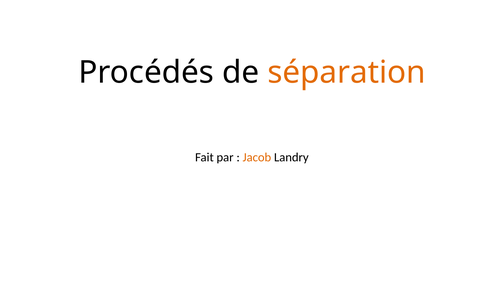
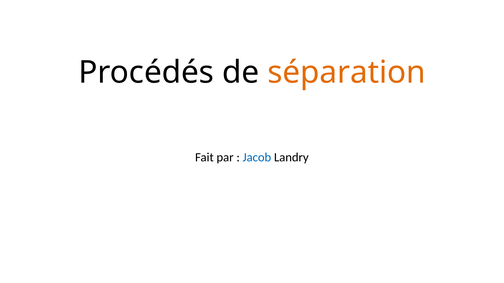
Jacob colour: orange -> blue
